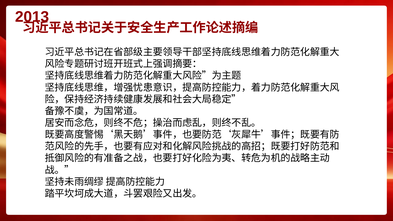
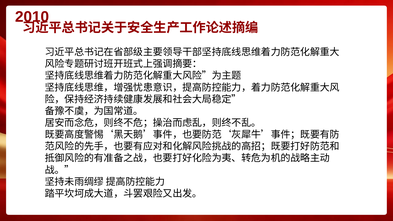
2013: 2013 -> 2010
